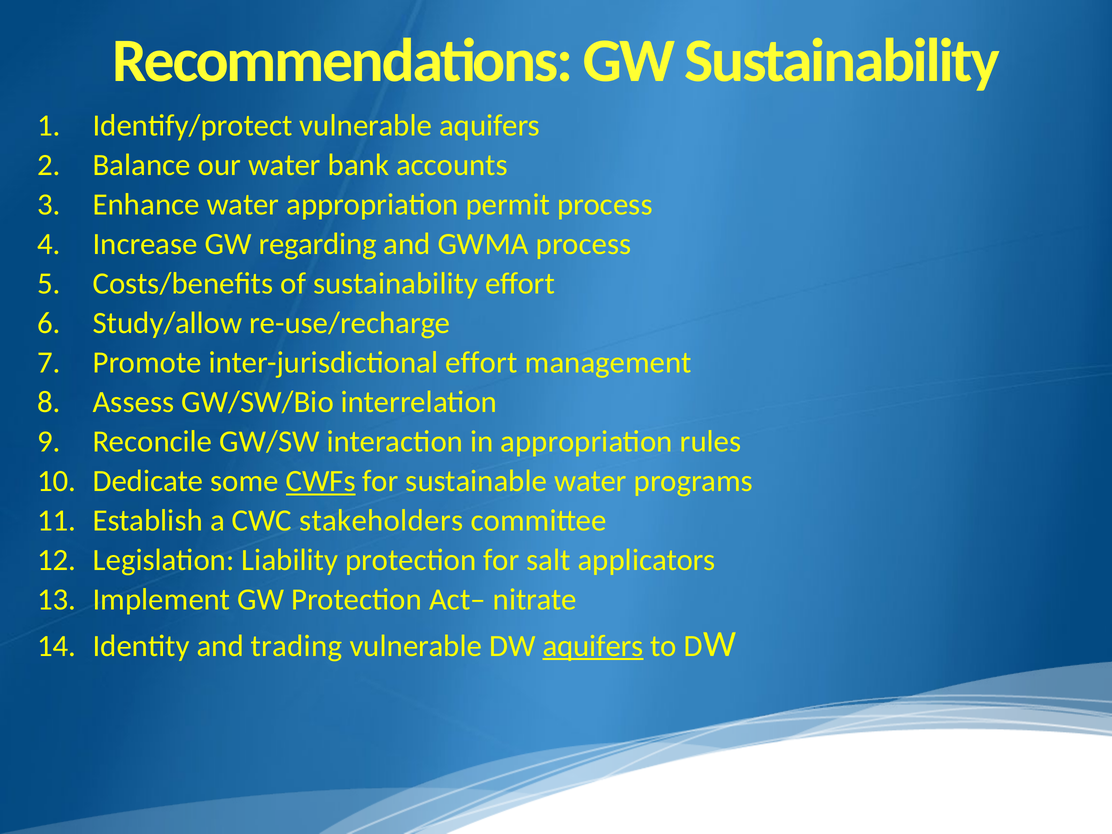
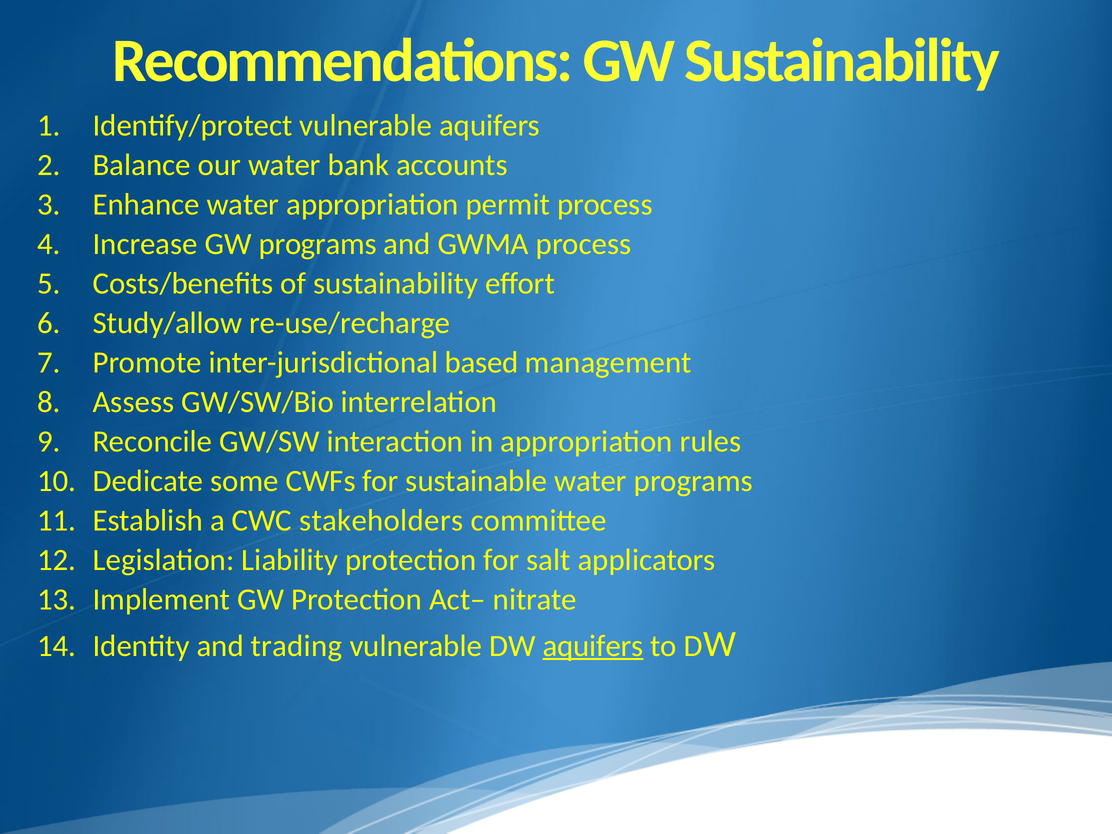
GW regarding: regarding -> programs
inter-jurisdictional effort: effort -> based
CWFs underline: present -> none
